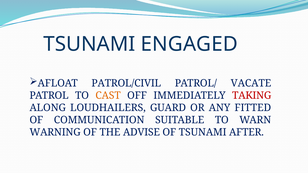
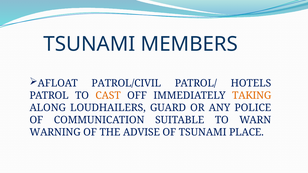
ENGAGED: ENGAGED -> MEMBERS
VACATE: VACATE -> HOTELS
TAKING colour: red -> orange
FITTED: FITTED -> POLICE
AFTER: AFTER -> PLACE
